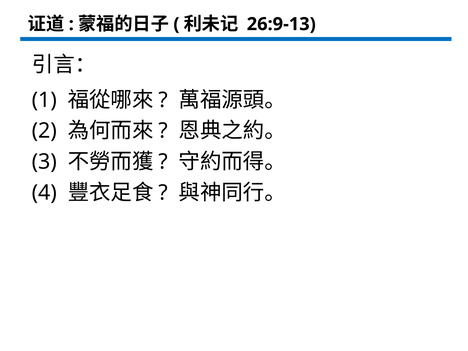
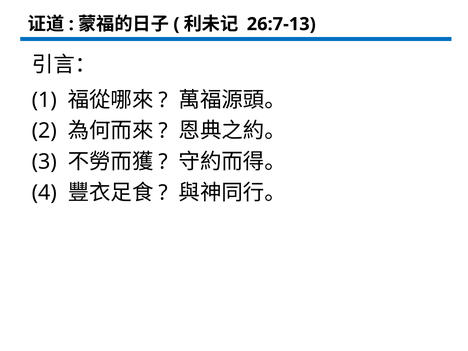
26:9-13: 26:9-13 -> 26:7-13
